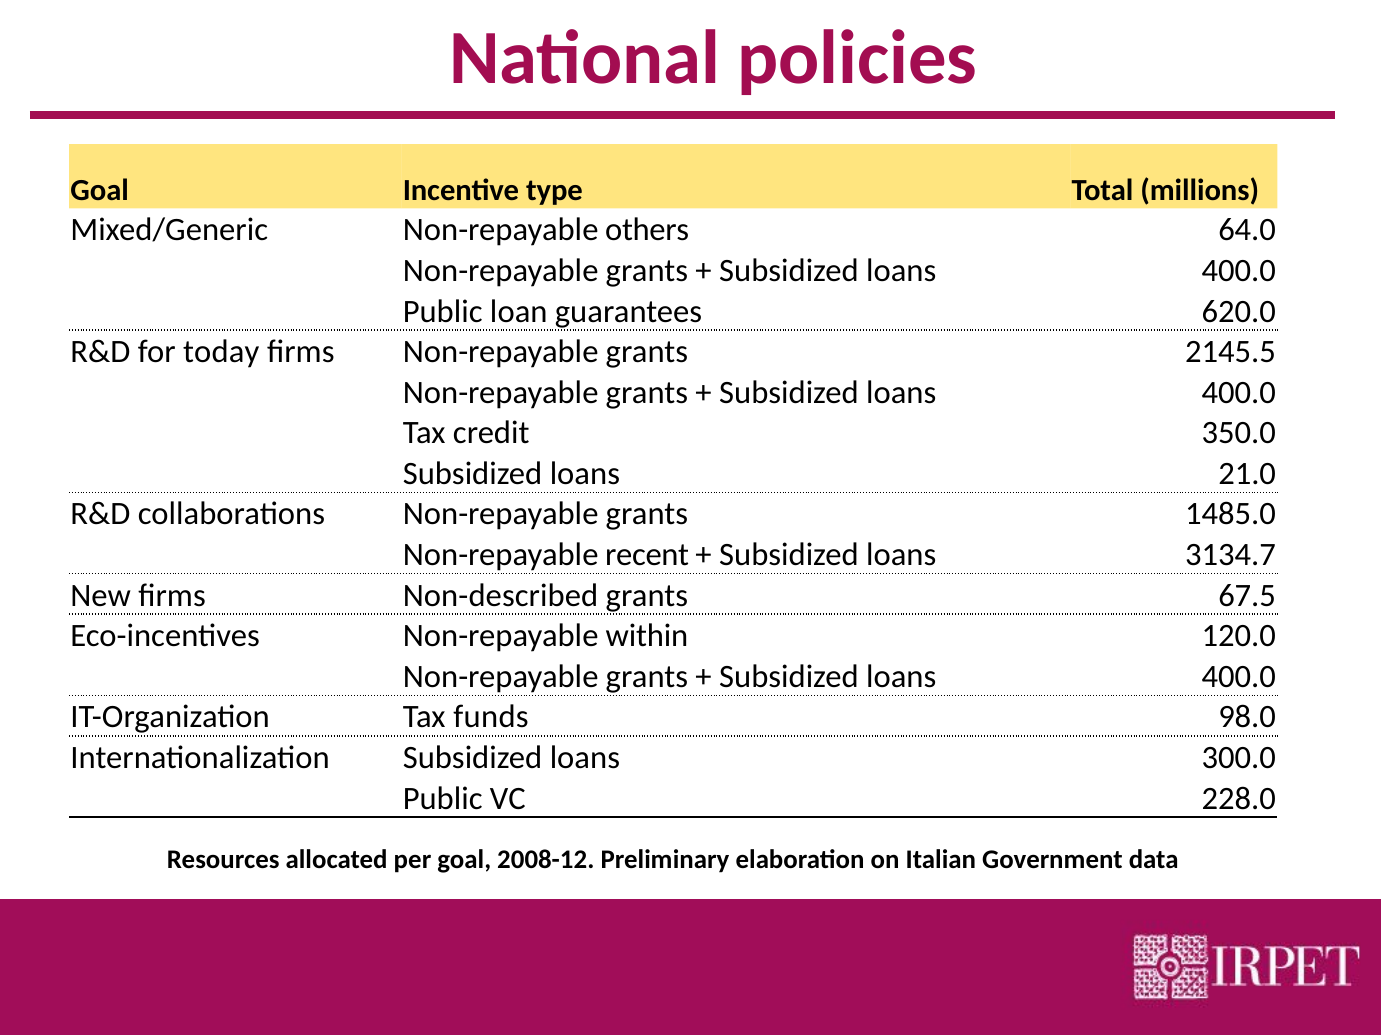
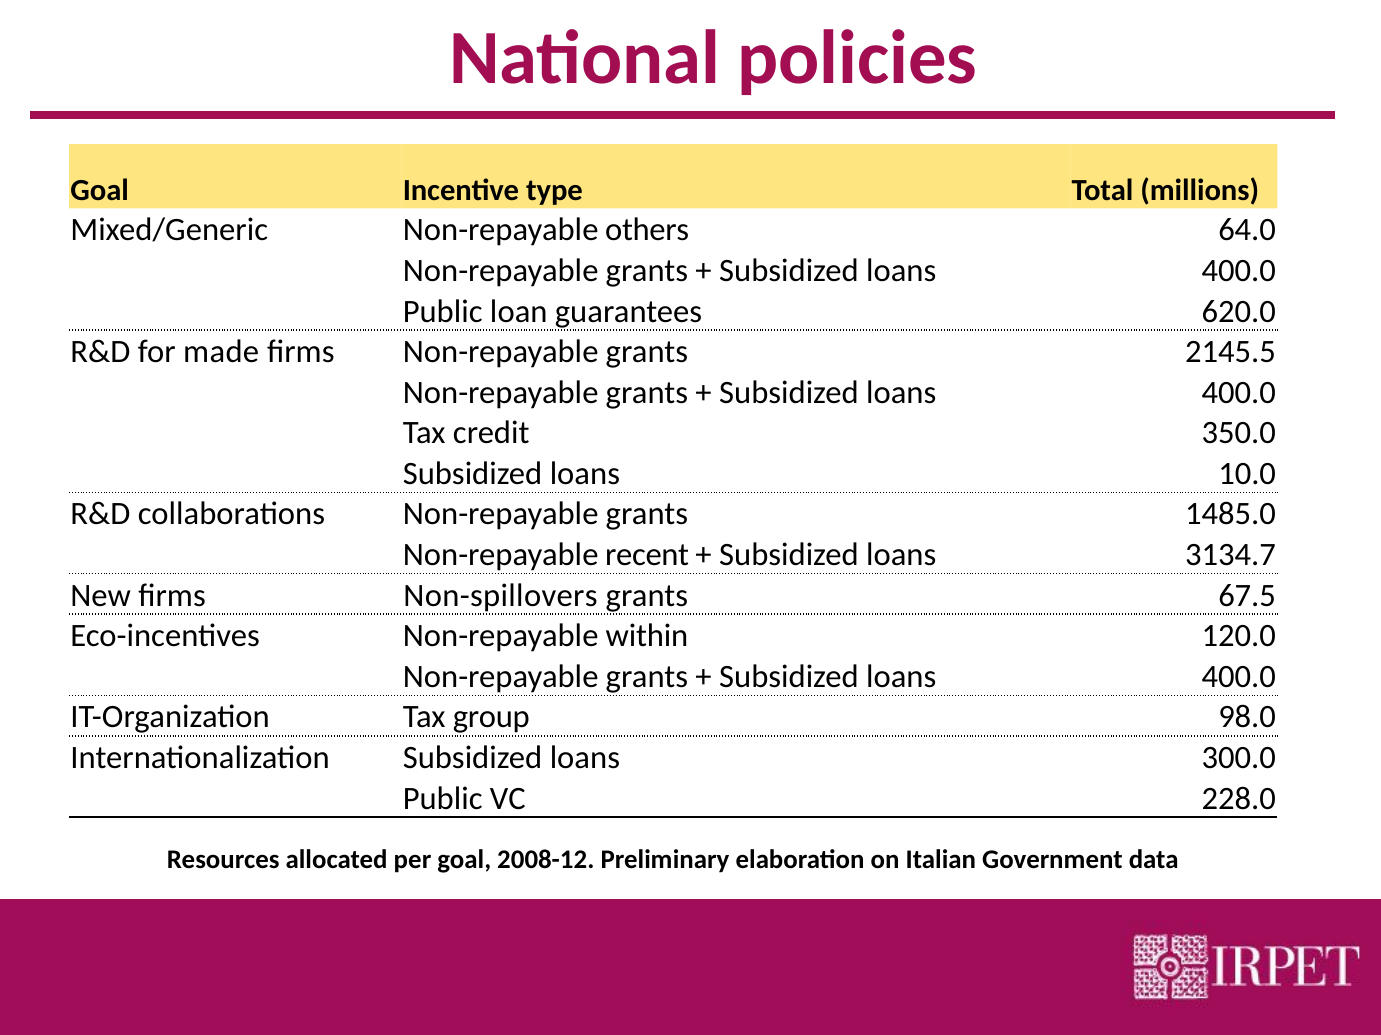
today: today -> made
21.0: 21.0 -> 10.0
Non-described: Non-described -> Non-spillovers
funds: funds -> group
